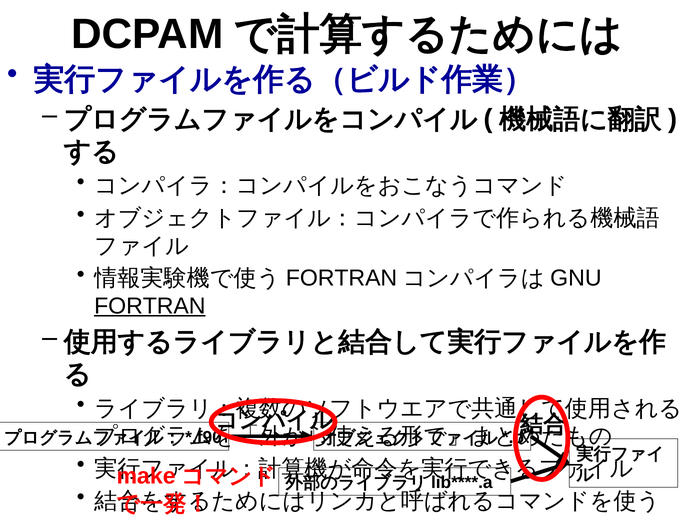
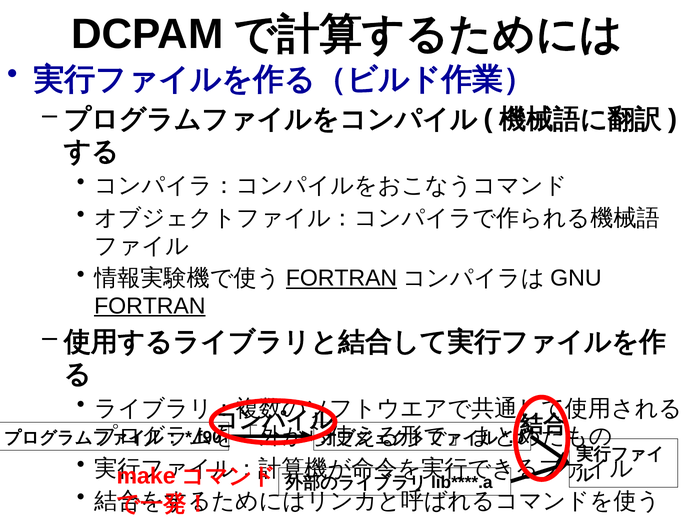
FORTRAN at (342, 279) underline: none -> present
